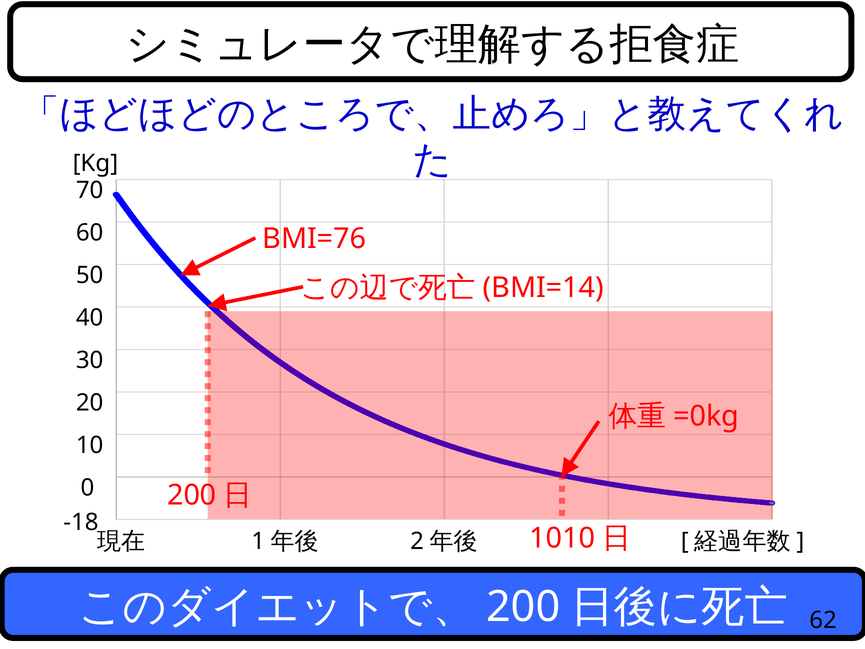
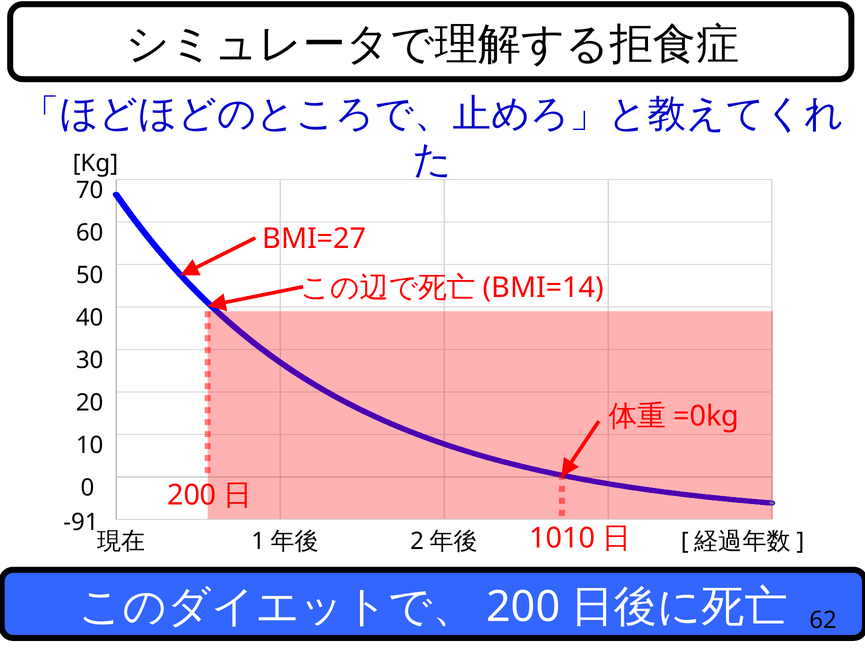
BMI=76: BMI=76 -> BMI=27
-18: -18 -> -91
